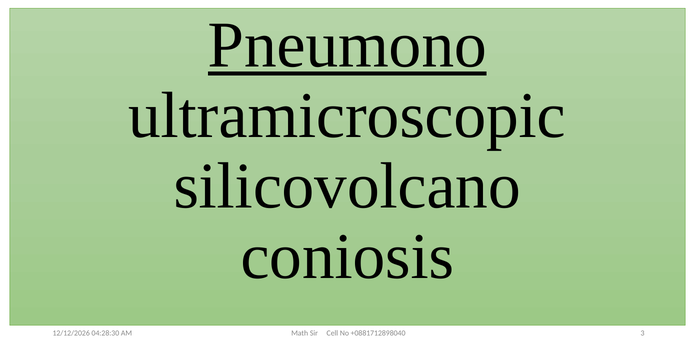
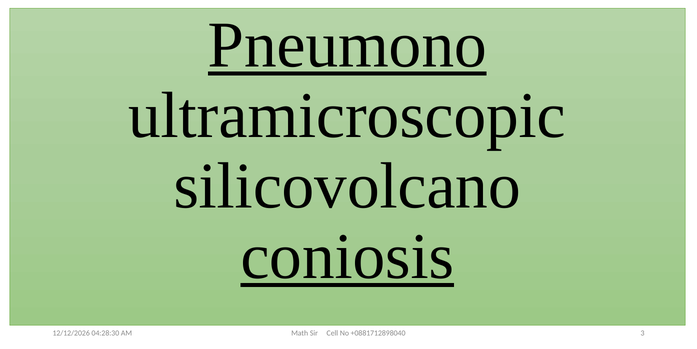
coniosis underline: none -> present
